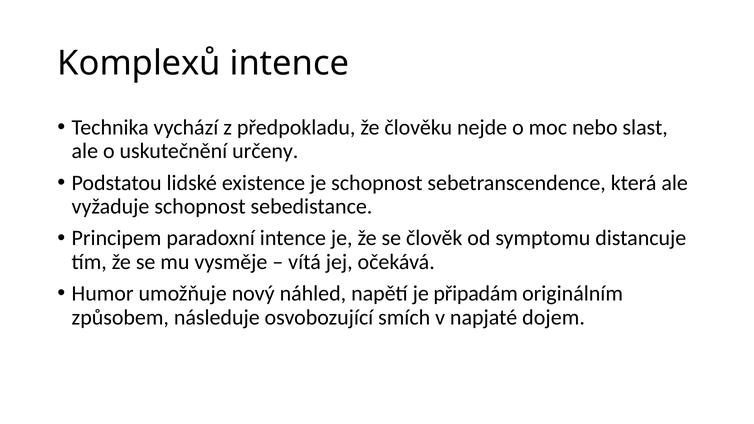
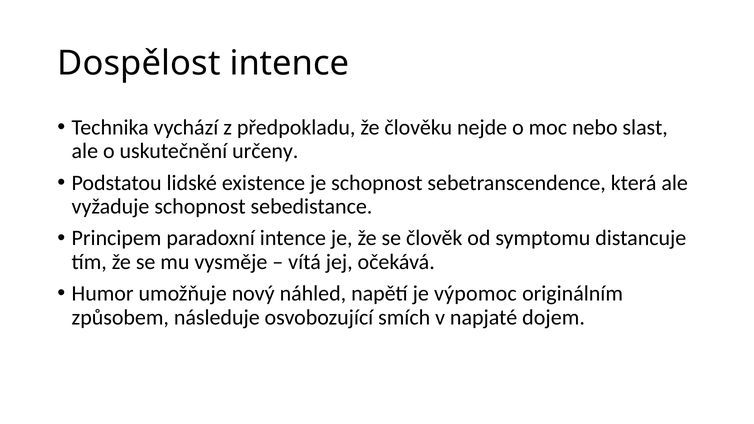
Komplexů: Komplexů -> Dospělost
připadám: připadám -> výpomoc
